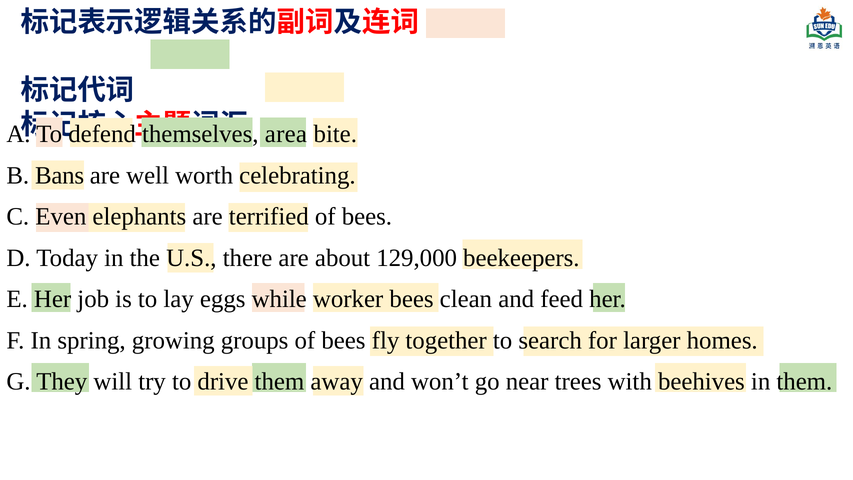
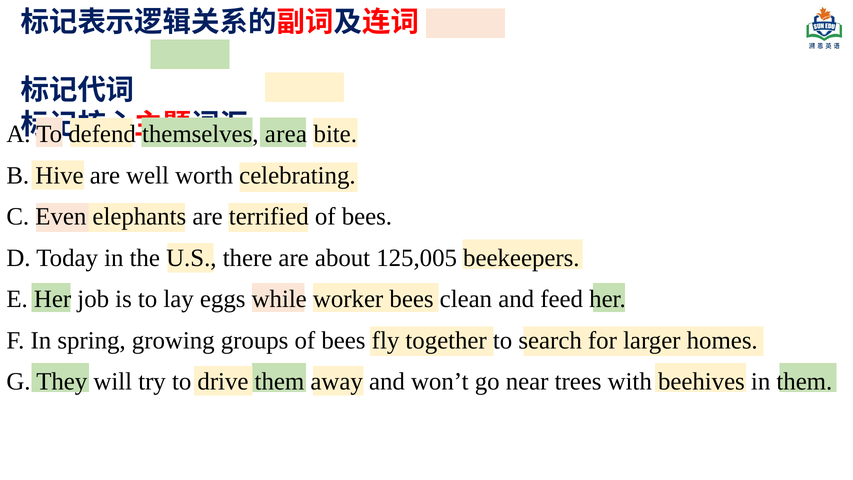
Bans: Bans -> Hive
129,000: 129,000 -> 125,005
